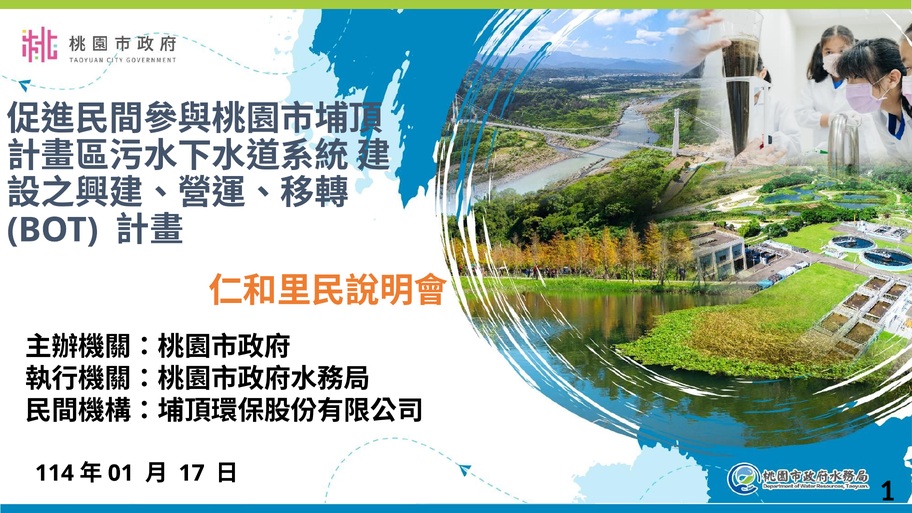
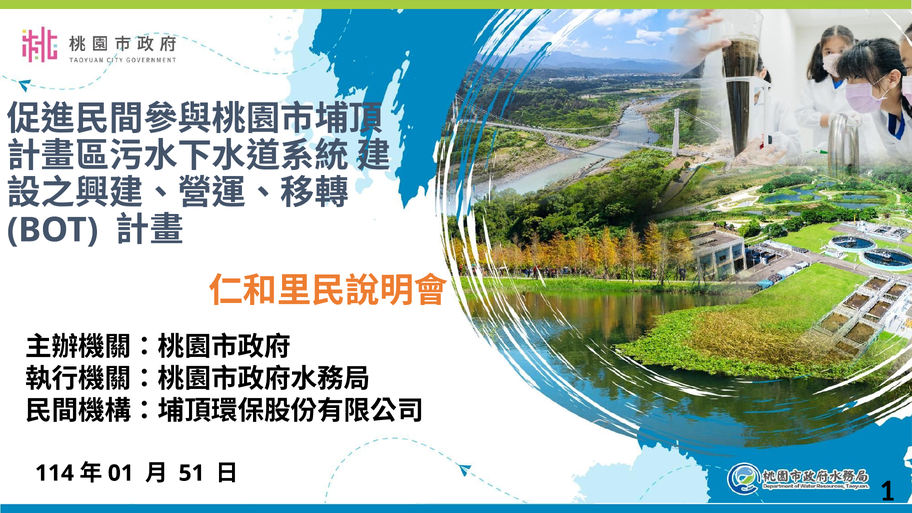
17: 17 -> 51
